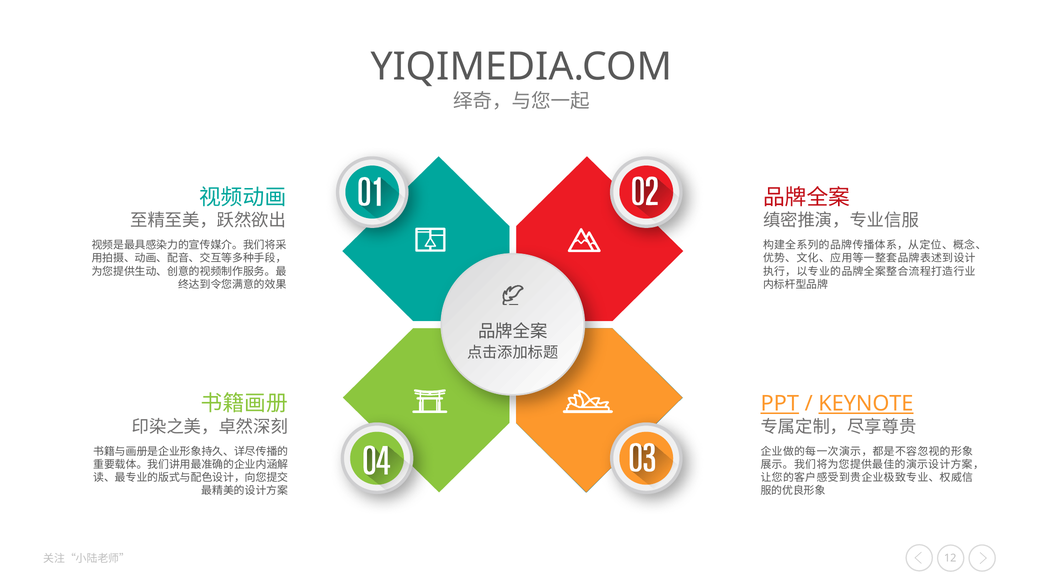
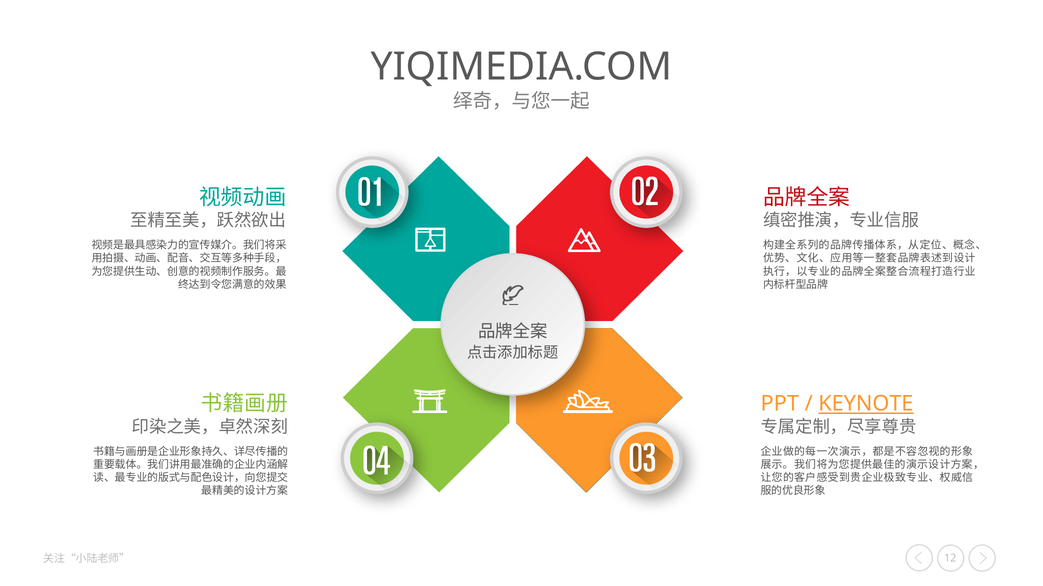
PPT underline: present -> none
